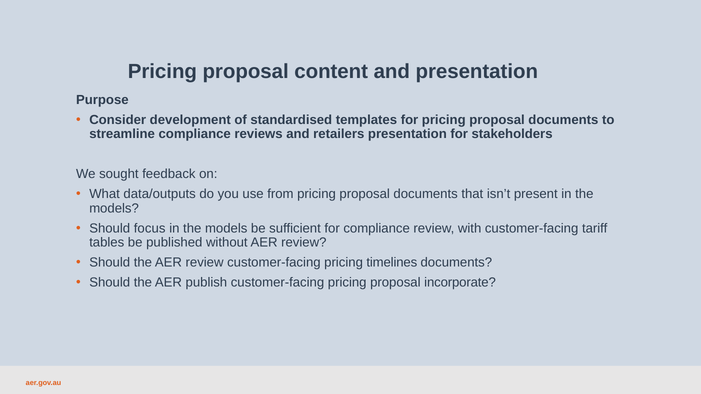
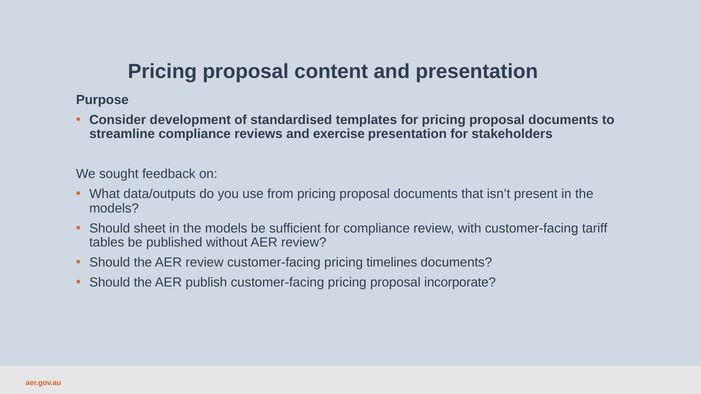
retailers: retailers -> exercise
focus: focus -> sheet
